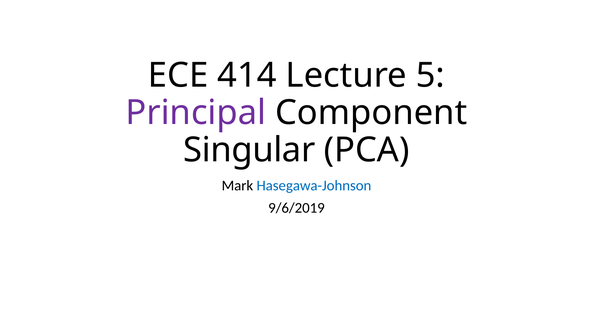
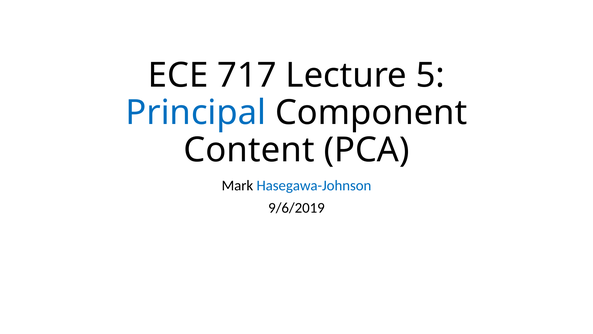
414: 414 -> 717
Principal colour: purple -> blue
Singular: Singular -> Content
